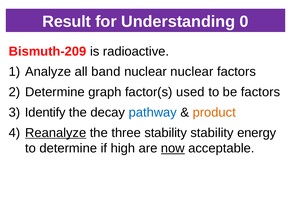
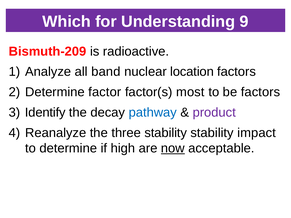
Result: Result -> Which
0: 0 -> 9
nuclear nuclear: nuclear -> location
graph: graph -> factor
used: used -> most
product colour: orange -> purple
Reanalyze underline: present -> none
energy: energy -> impact
